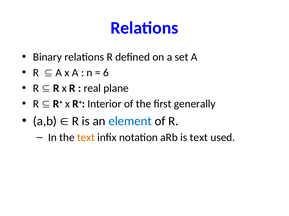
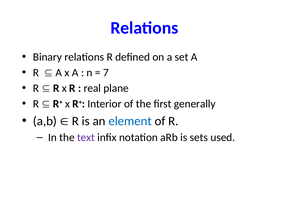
6: 6 -> 7
text at (86, 138) colour: orange -> purple
is text: text -> sets
